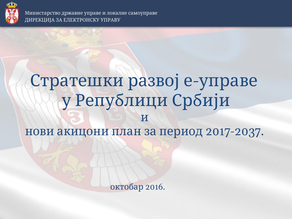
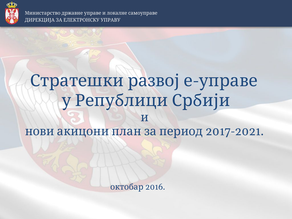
2017-2037: 2017-2037 -> 2017-2021
